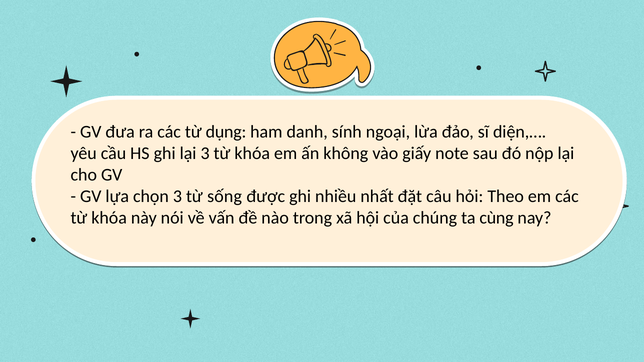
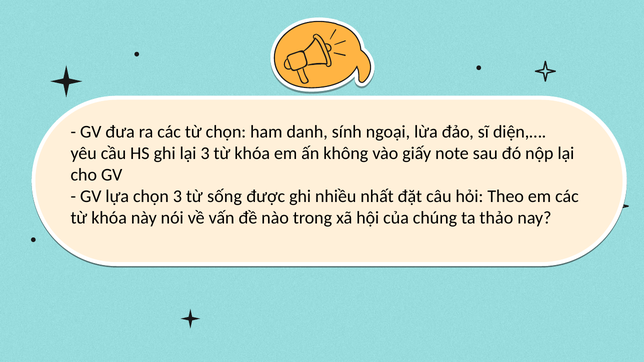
từ dụng: dụng -> chọn
cùng: cùng -> thảo
